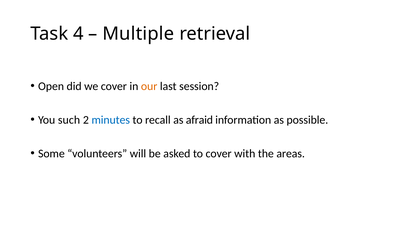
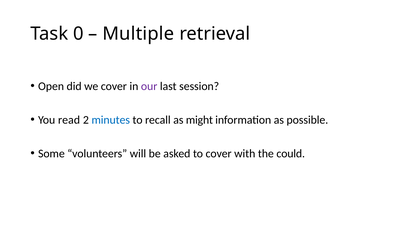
4: 4 -> 0
our colour: orange -> purple
such: such -> read
afraid: afraid -> might
areas: areas -> could
